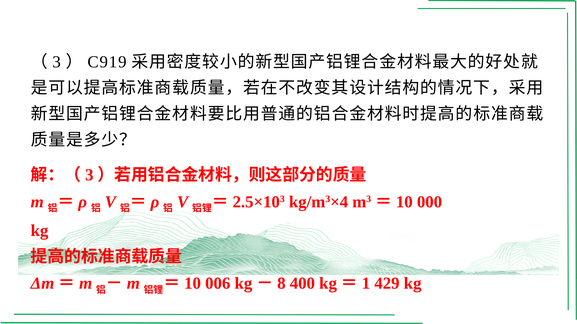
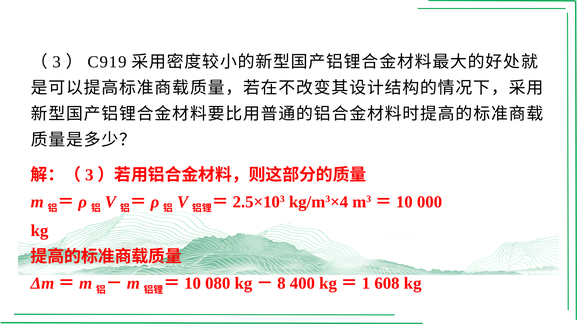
006: 006 -> 080
429: 429 -> 608
